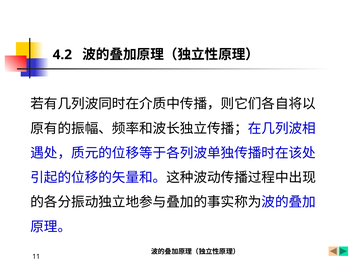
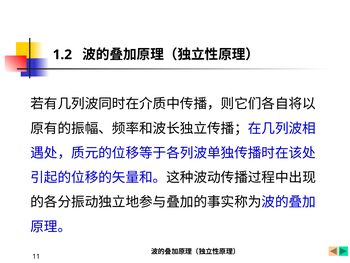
4.2: 4.2 -> 1.2
